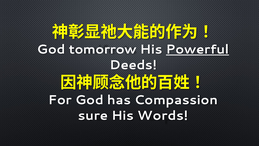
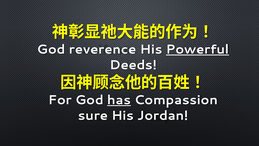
tomorrow: tomorrow -> reverence
has underline: none -> present
Words: Words -> Jordan
